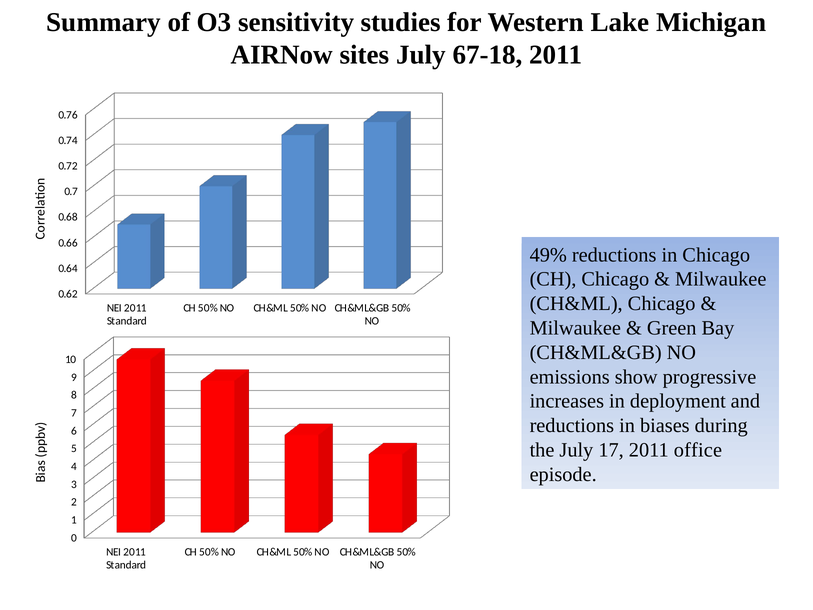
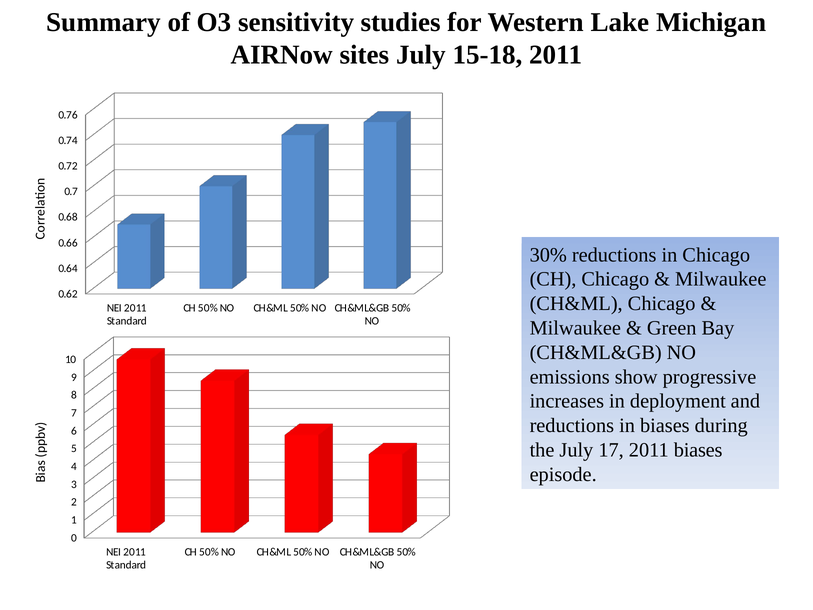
67-18: 67-18 -> 15-18
49%: 49% -> 30%
2011 office: office -> biases
